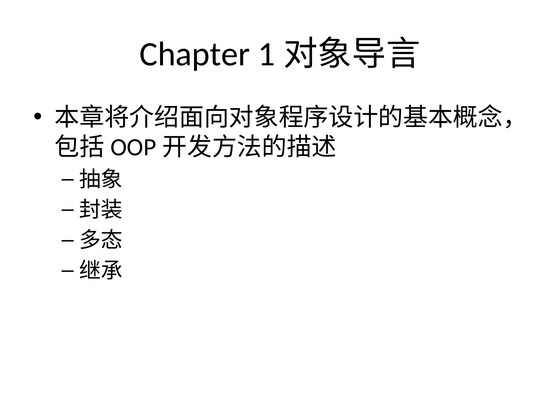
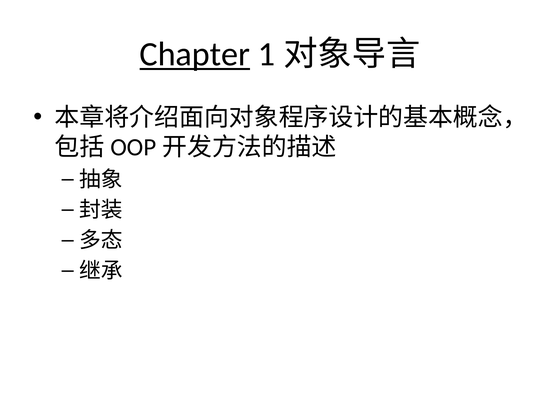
Chapter underline: none -> present
